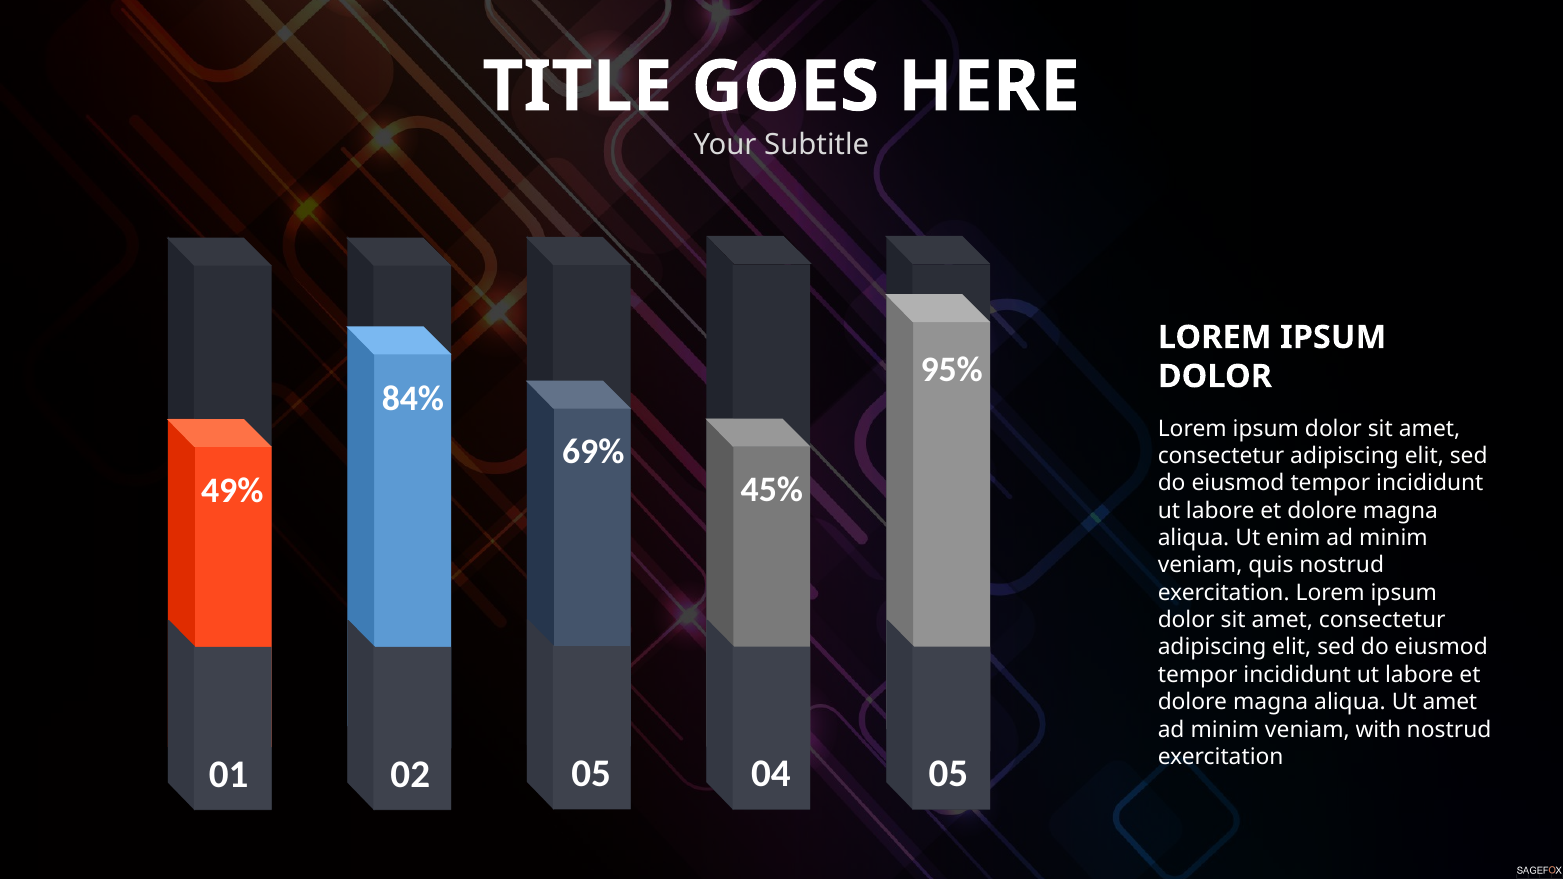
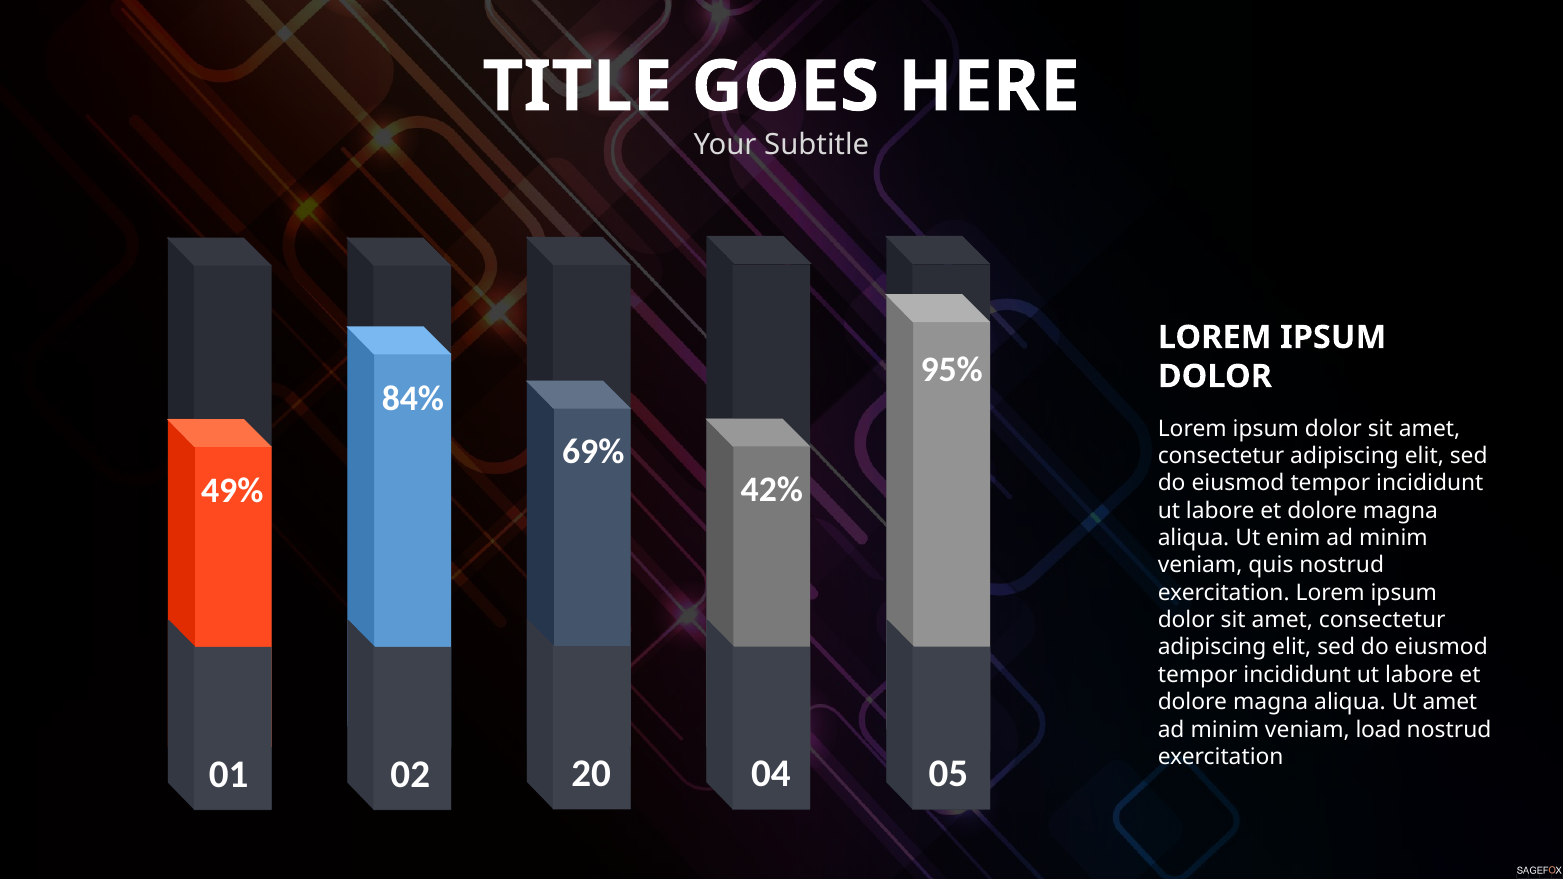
45%: 45% -> 42%
with: with -> load
02 05: 05 -> 20
